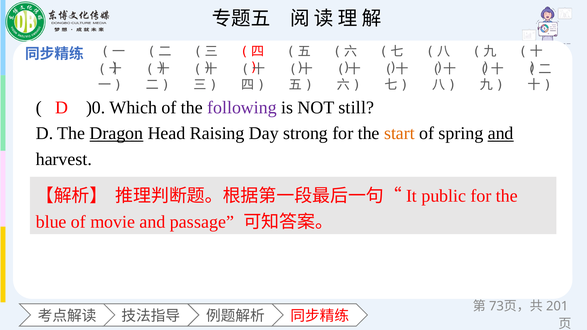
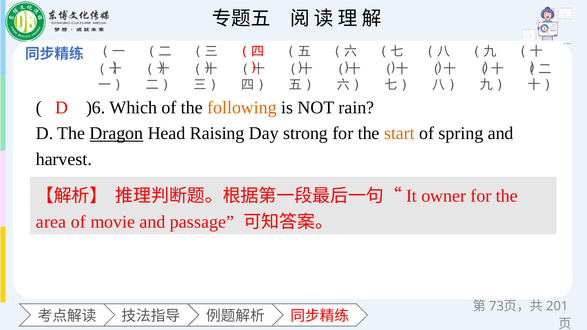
)0: )0 -> )6
following colour: purple -> orange
still: still -> rain
and at (501, 134) underline: present -> none
public: public -> owner
blue: blue -> area
